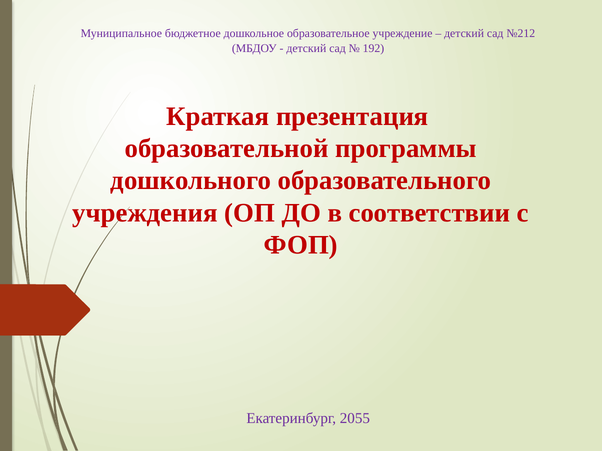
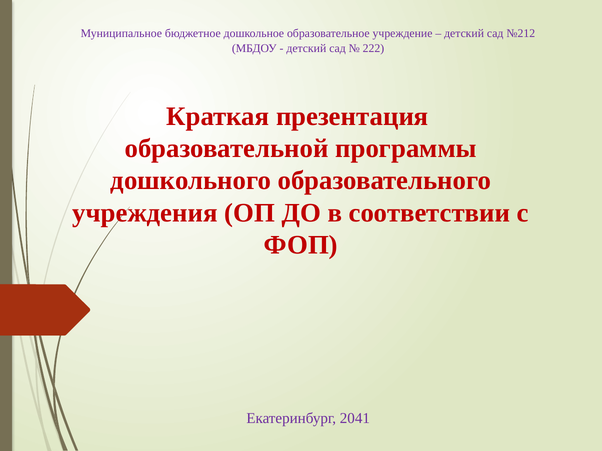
192: 192 -> 222
2055: 2055 -> 2041
